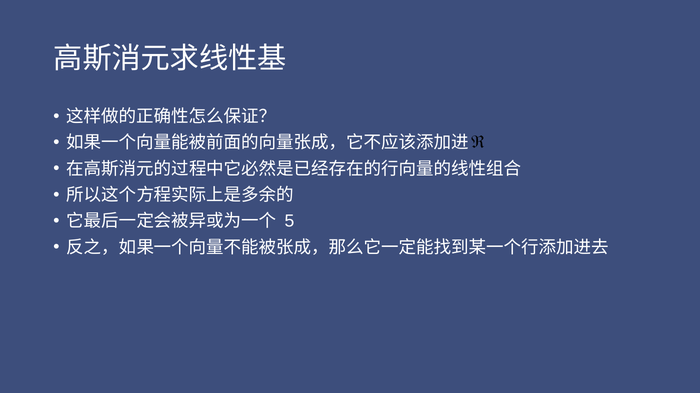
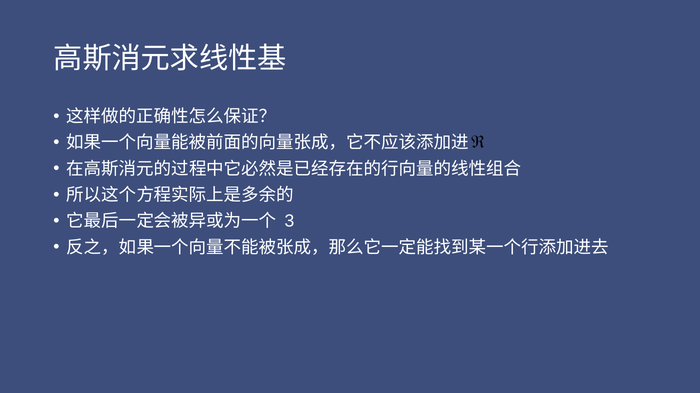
5: 5 -> 3
